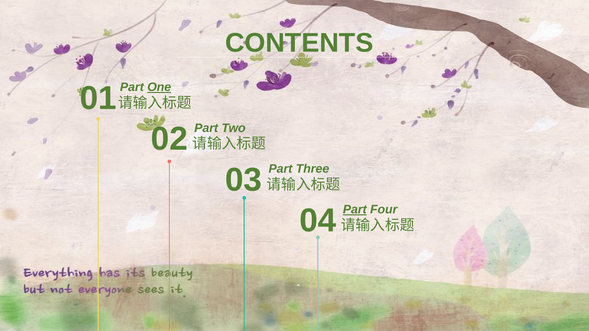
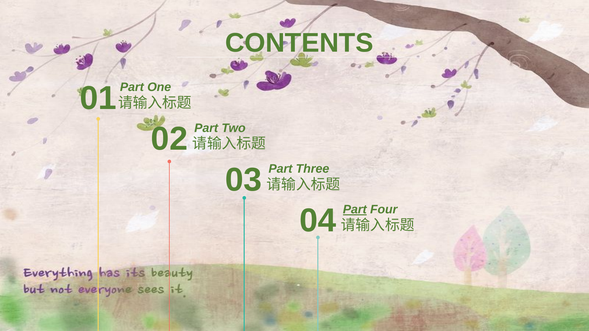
One underline: present -> none
